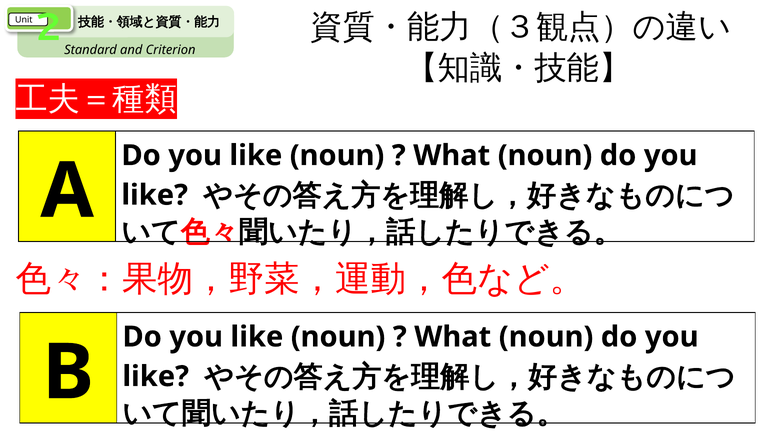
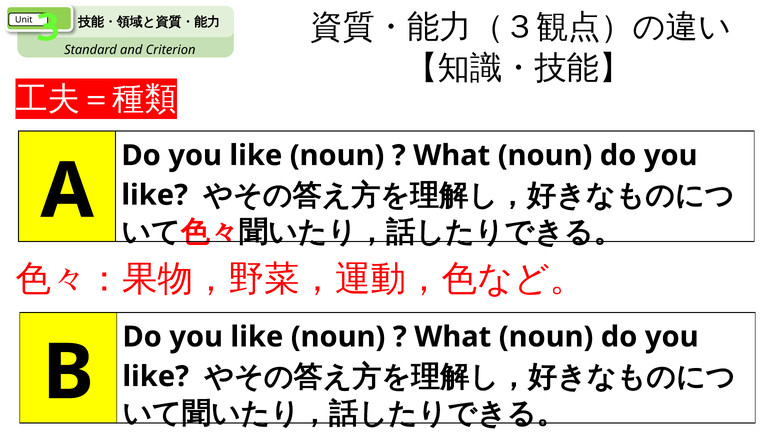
2: 2 -> 3
